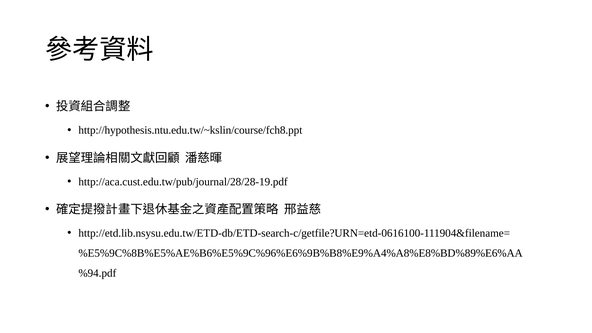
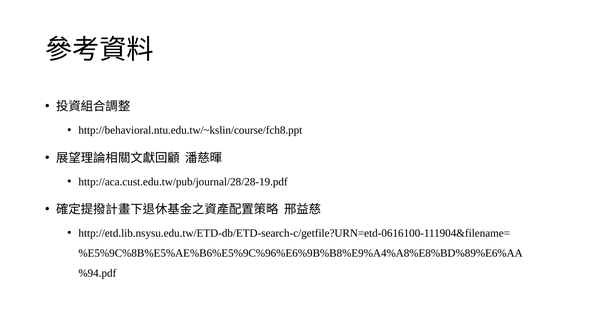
http://hypothesis.ntu.edu.tw/~kslin/course/fch8.ppt: http://hypothesis.ntu.edu.tw/~kslin/course/fch8.ppt -> http://behavioral.ntu.edu.tw/~kslin/course/fch8.ppt
